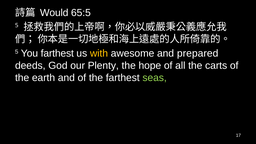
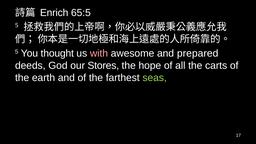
Would: Would -> Enrich
You farthest: farthest -> thought
with colour: yellow -> pink
Plenty: Plenty -> Stores
